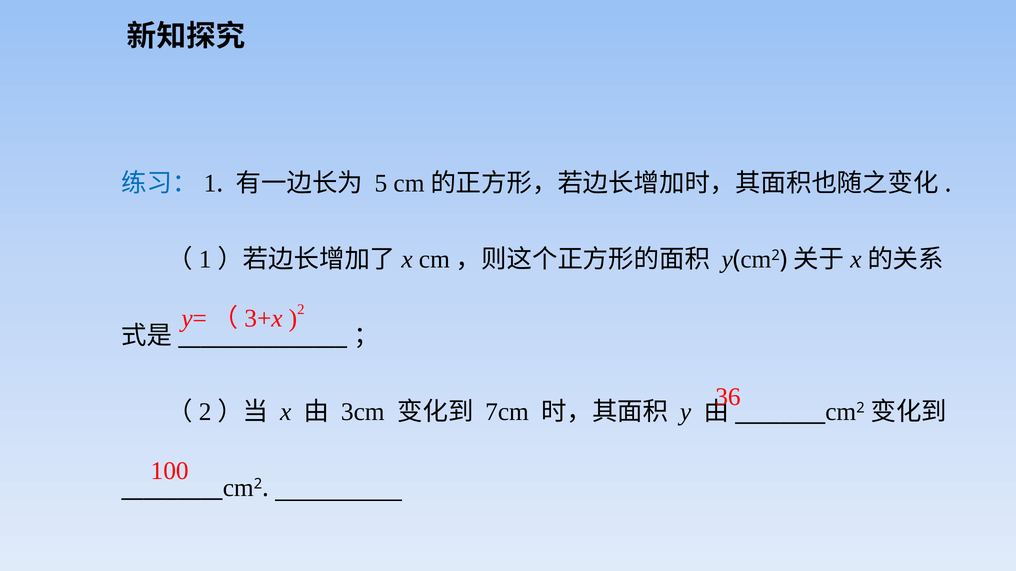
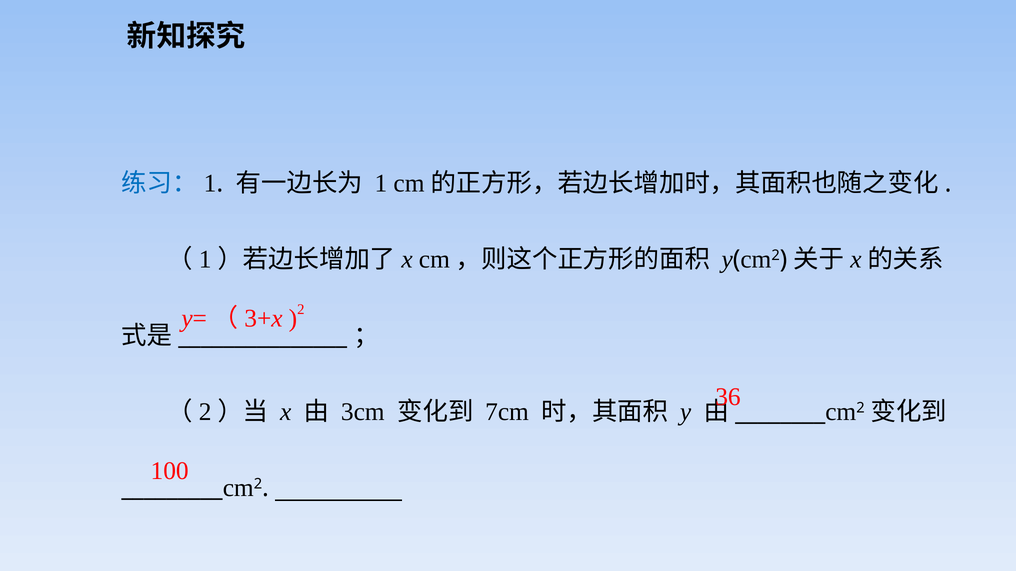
5: 5 -> 1
